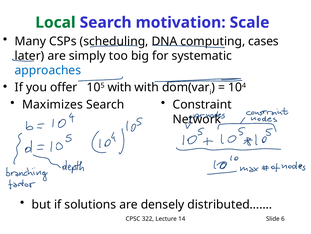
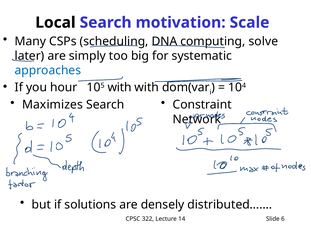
Local colour: green -> black
cases: cases -> solve
offer: offer -> hour
